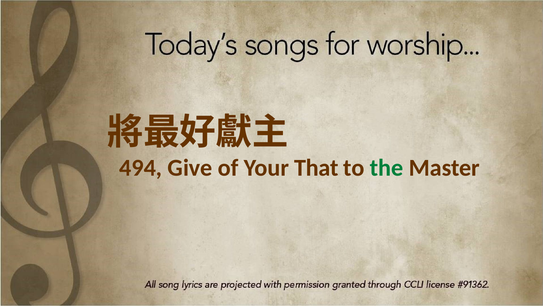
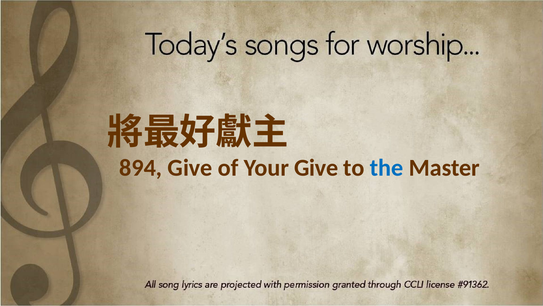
494: 494 -> 894
Your That: That -> Give
the colour: green -> blue
